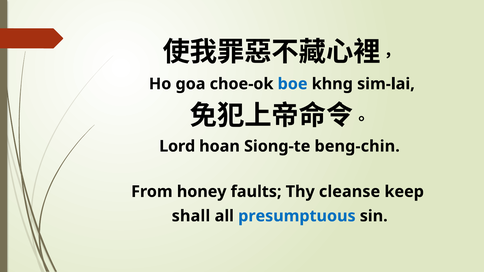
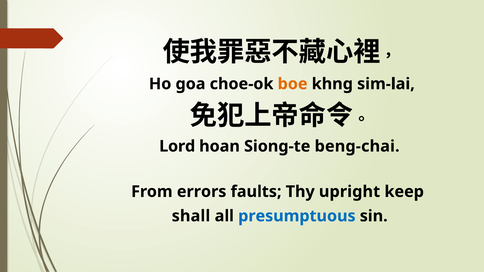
boe colour: blue -> orange
beng-chin: beng-chin -> beng-chai
honey: honey -> errors
cleanse: cleanse -> upright
